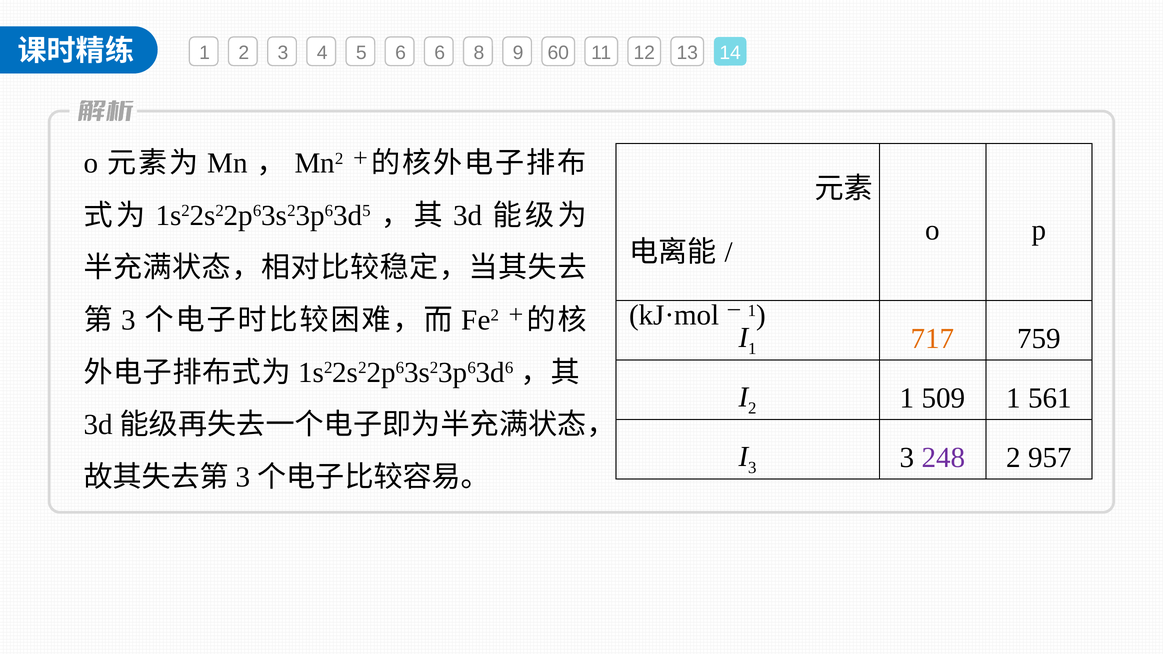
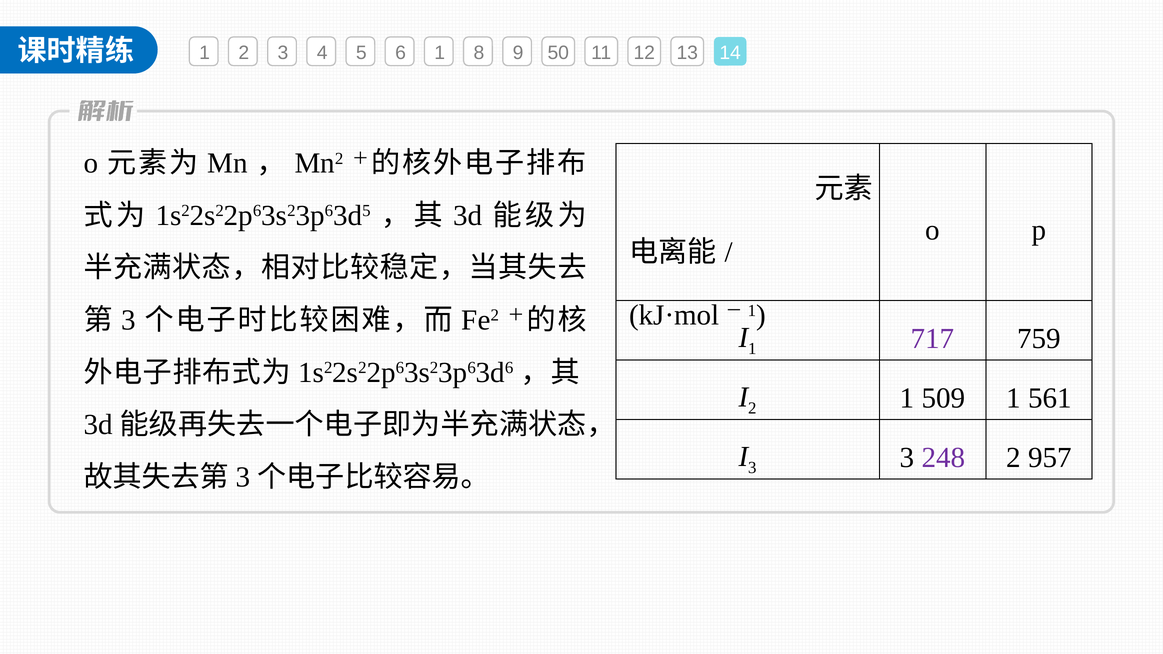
6 6: 6 -> 1
60: 60 -> 50
717 colour: orange -> purple
